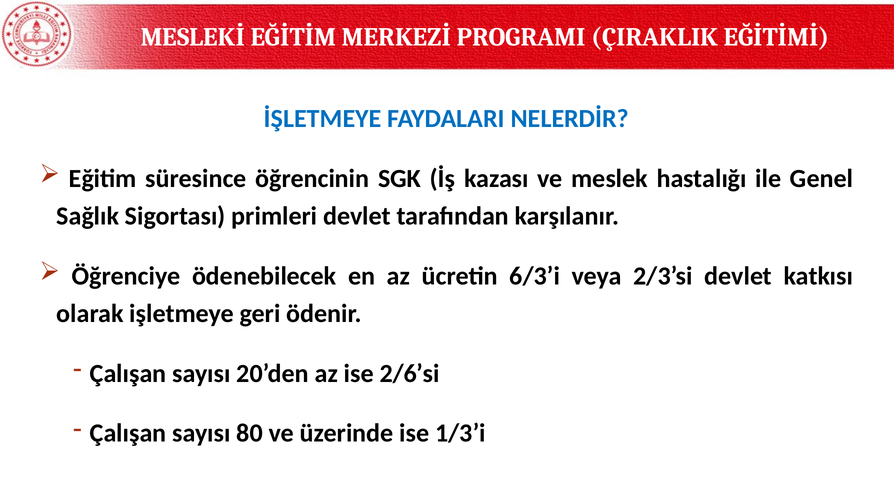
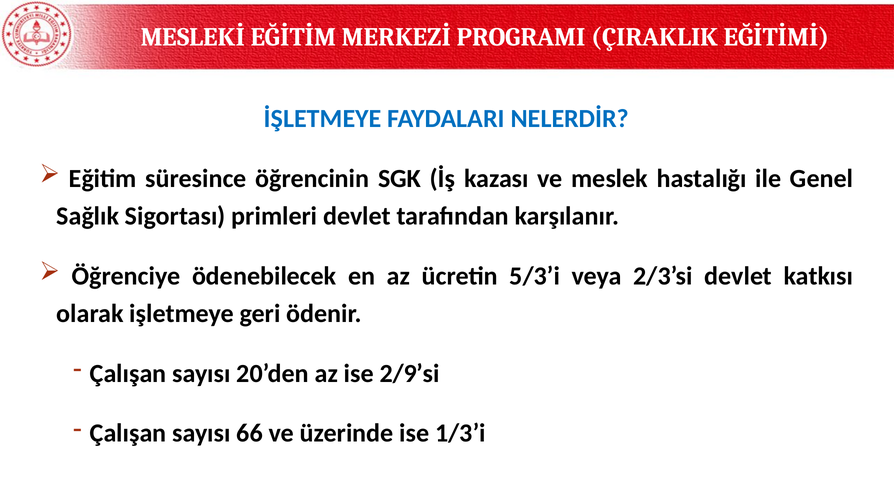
6/3’i: 6/3’i -> 5/3’i
2/6’si: 2/6’si -> 2/9’si
80: 80 -> 66
